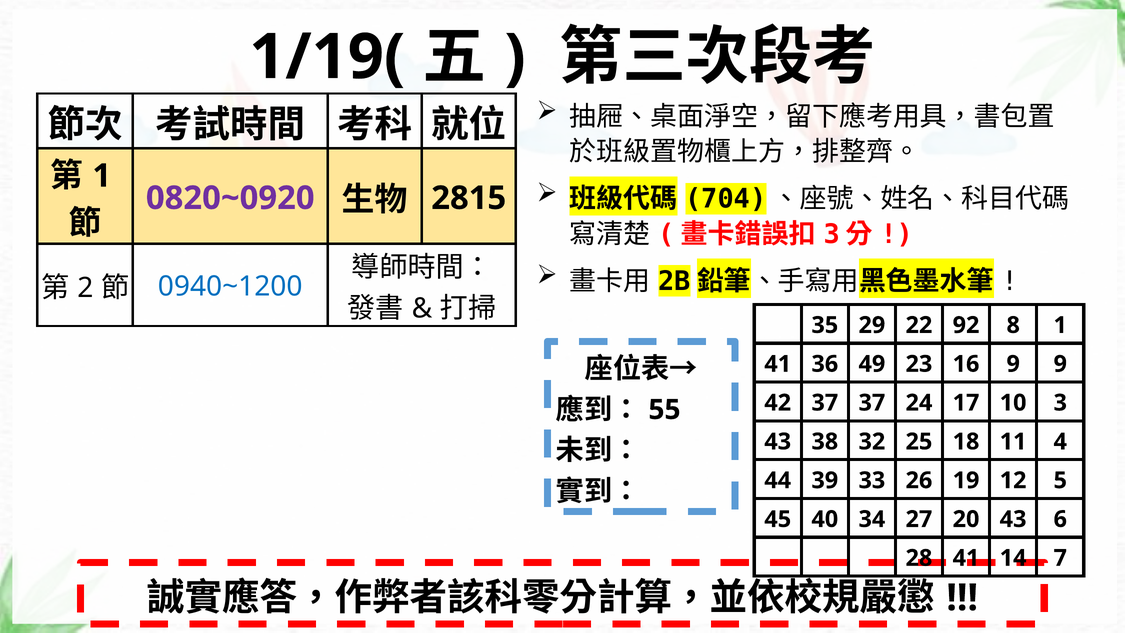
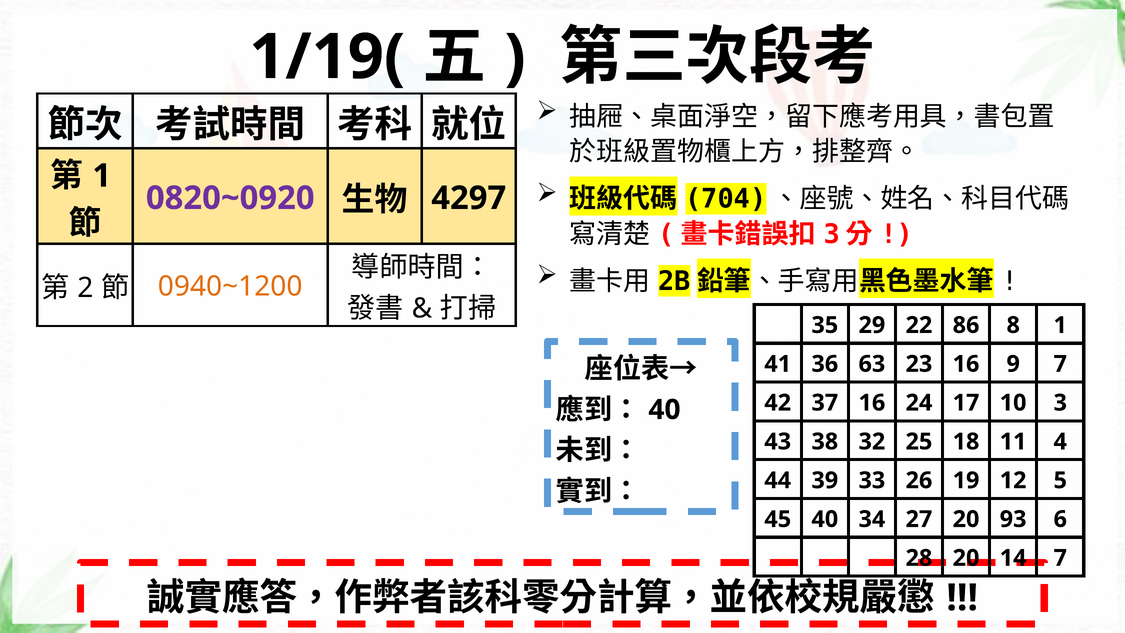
2815: 2815 -> 4297
0940~1200 colour: blue -> orange
92: 92 -> 86
49: 49 -> 63
9 9: 9 -> 7
55 at (664, 410): 55 -> 40
37 37: 37 -> 16
20 43: 43 -> 93
28 41: 41 -> 20
